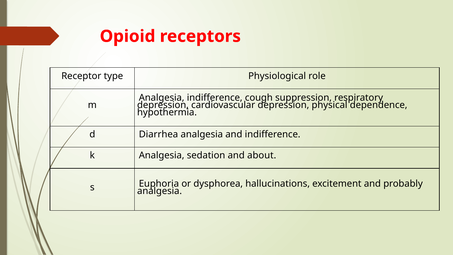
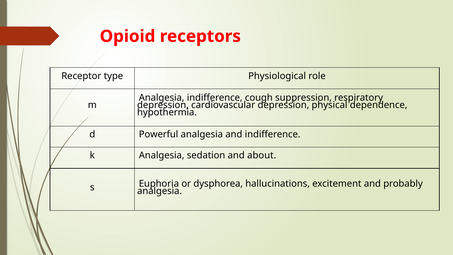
Diarrhea: Diarrhea -> Powerful
